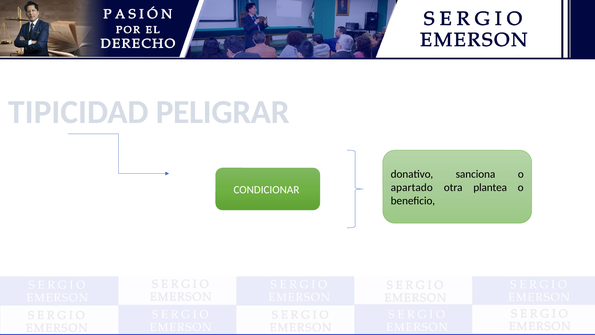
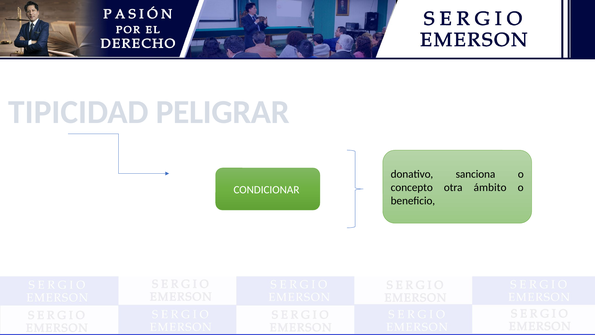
apartado: apartado -> concepto
plantea: plantea -> ámbito
